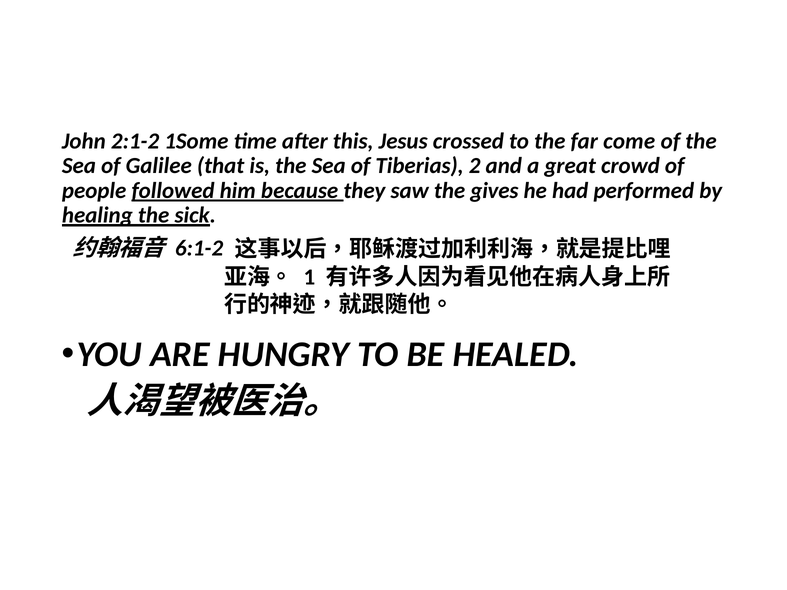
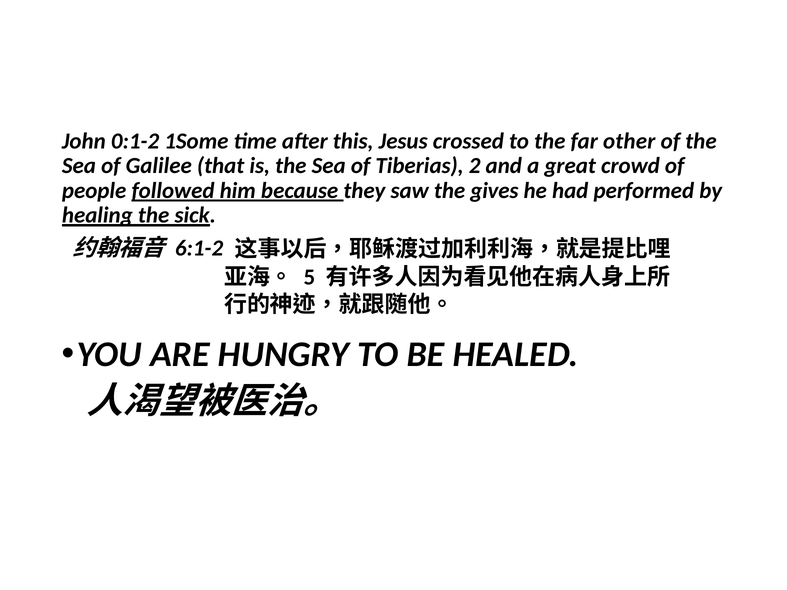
2:1-2: 2:1-2 -> 0:1-2
come: come -> other
1: 1 -> 5
